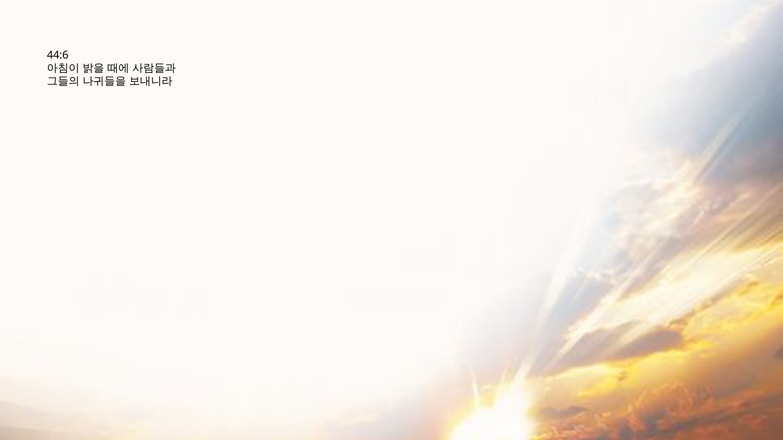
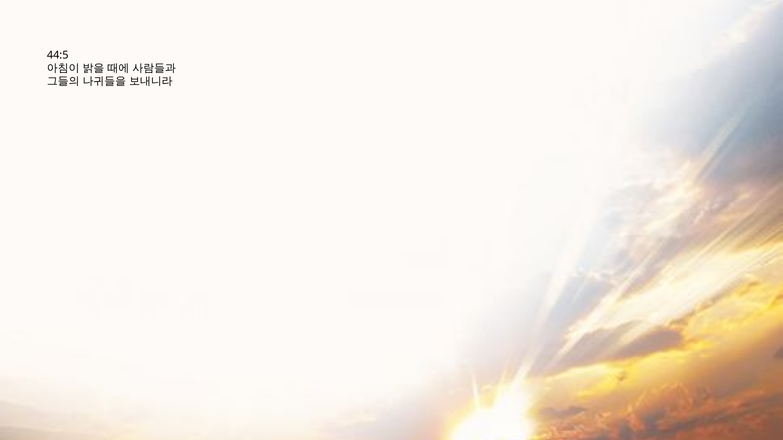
44:6: 44:6 -> 44:5
